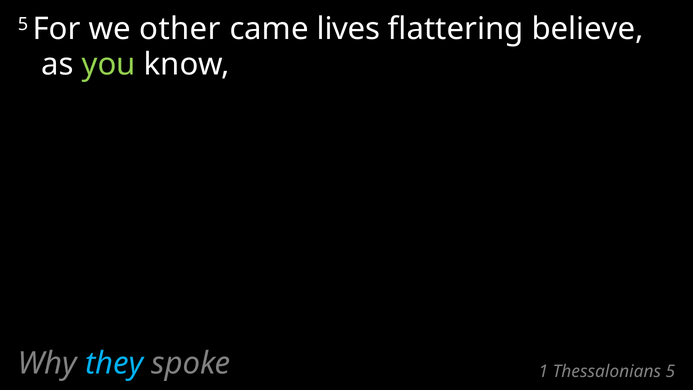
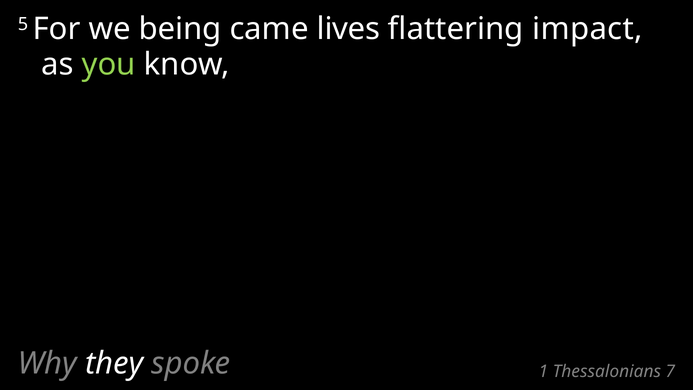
other: other -> being
believe: believe -> impact
they colour: light blue -> white
Thessalonians 5: 5 -> 7
